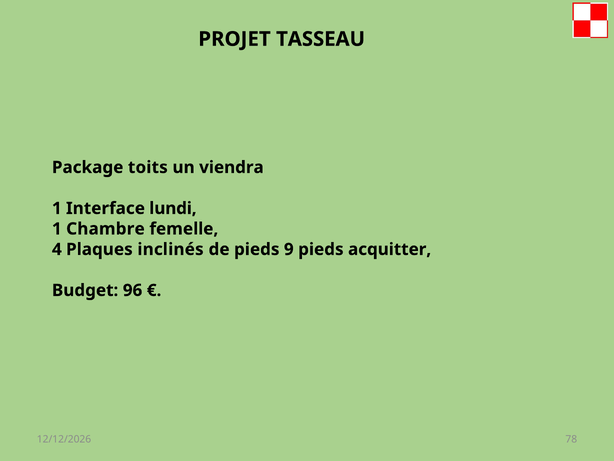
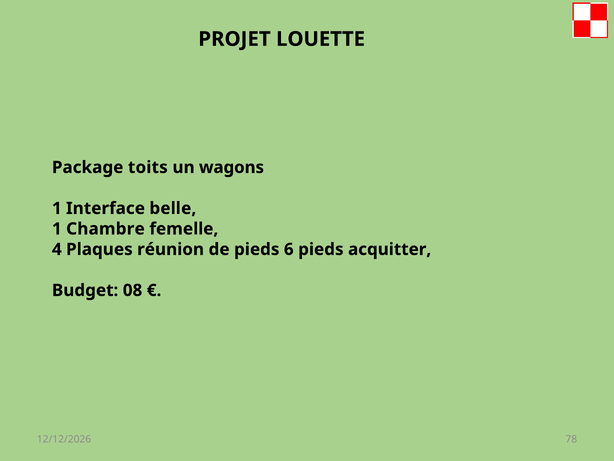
TASSEAU: TASSEAU -> LOUETTE
viendra: viendra -> wagons
lundi: lundi -> belle
inclinés: inclinés -> réunion
9: 9 -> 6
96: 96 -> 08
